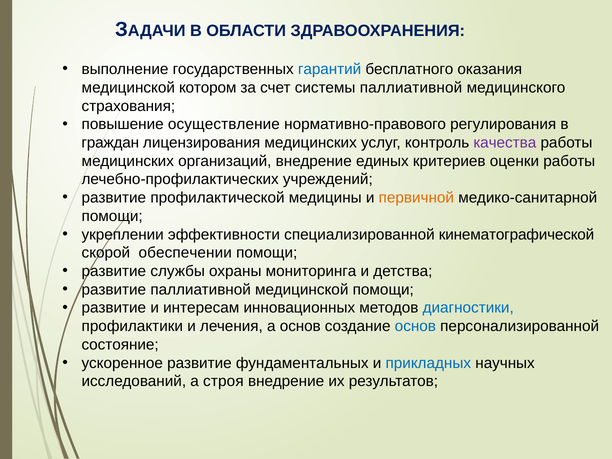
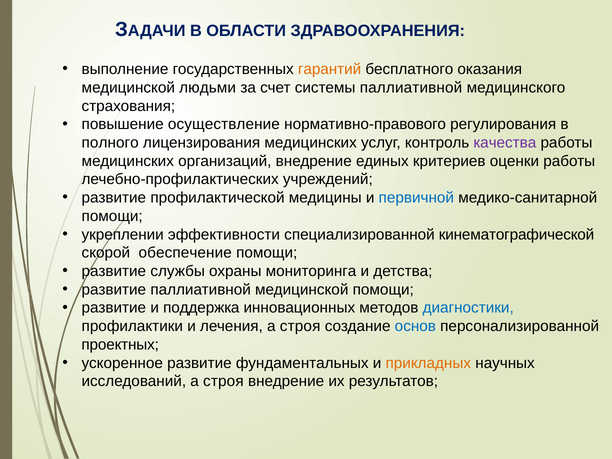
гарантий colour: blue -> orange
котором: котором -> людьми
граждан: граждан -> полного
первичной colour: orange -> blue
обеспечении: обеспечении -> обеспечение
интересам: интересам -> поддержка
лечения а основ: основ -> строя
состояние: состояние -> проектных
прикладных colour: blue -> orange
